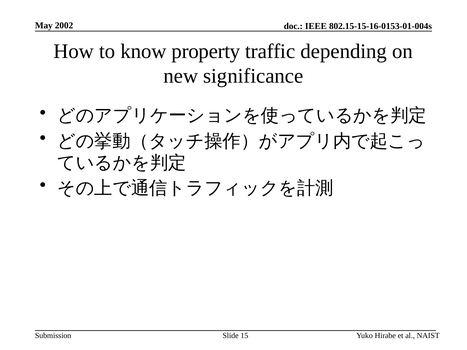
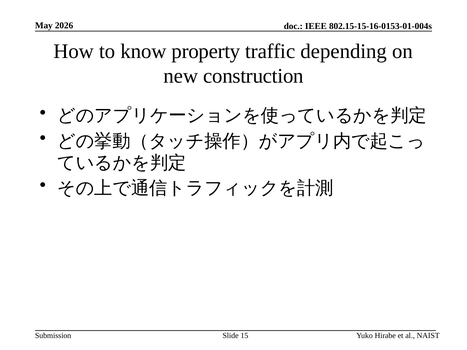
2002: 2002 -> 2026
significance: significance -> construction
